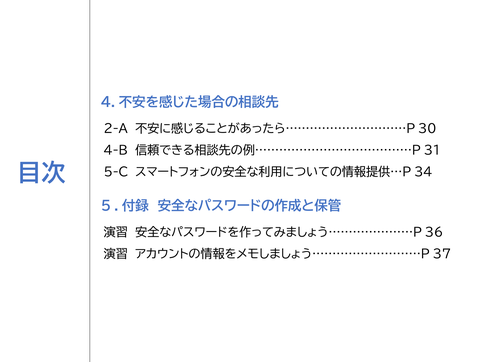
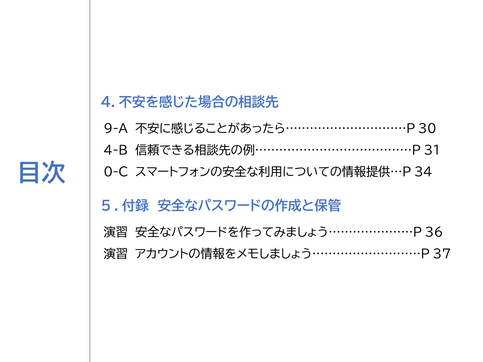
2-A: 2-A -> 9-A
5-C: 5-C -> 0-C
